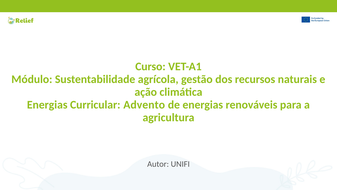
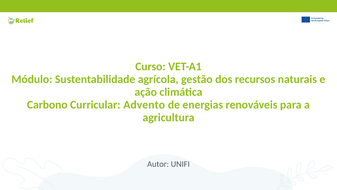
Energias at (47, 105): Energias -> Carbono
